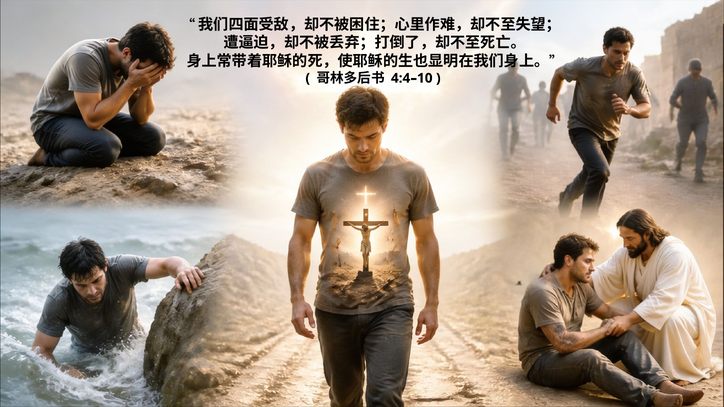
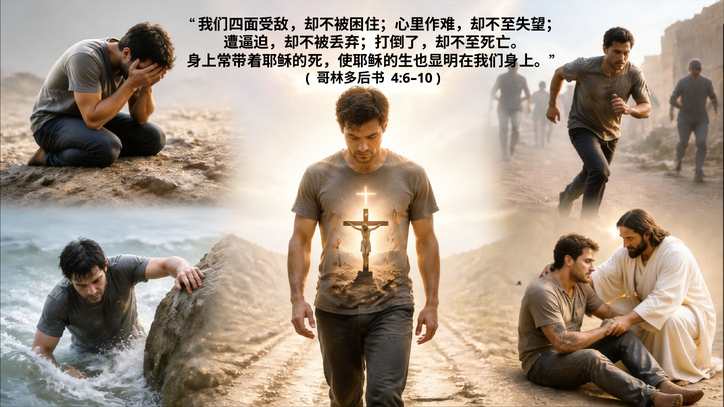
4:4–10: 4:4–10 -> 4:6–10
